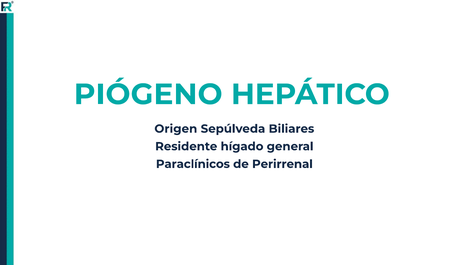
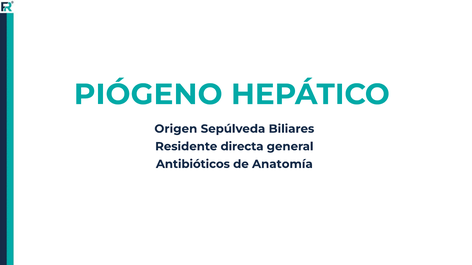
hígado: hígado -> directa
Paraclínicos: Paraclínicos -> Antibióticos
Perirrenal: Perirrenal -> Anatomía
